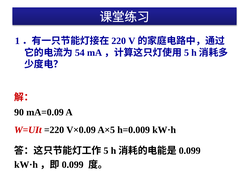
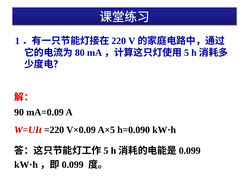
54: 54 -> 80
h=0.009: h=0.009 -> h=0.090
